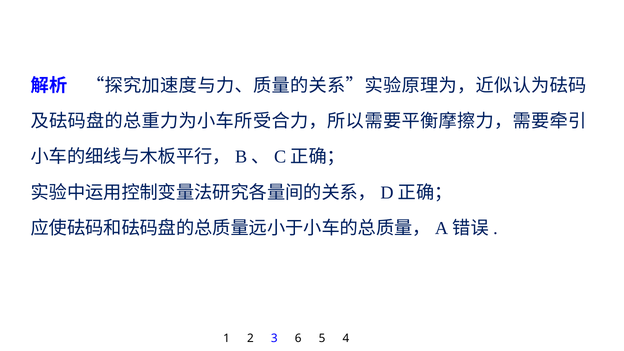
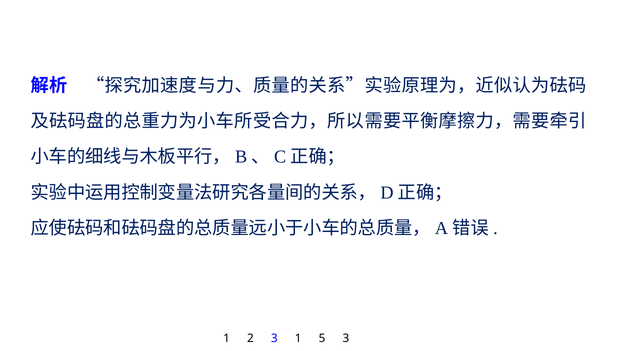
3 6: 6 -> 1
5 4: 4 -> 3
